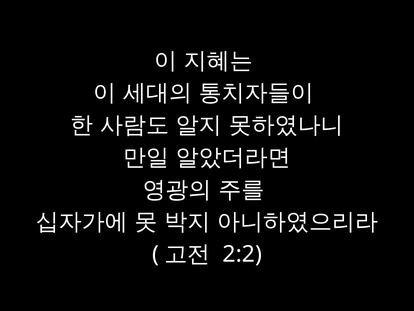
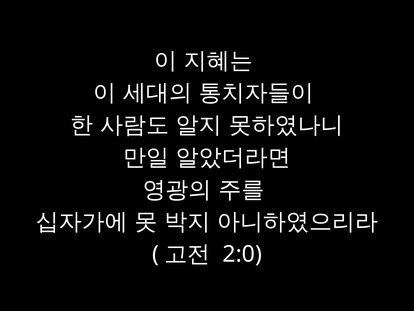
2:2: 2:2 -> 2:0
